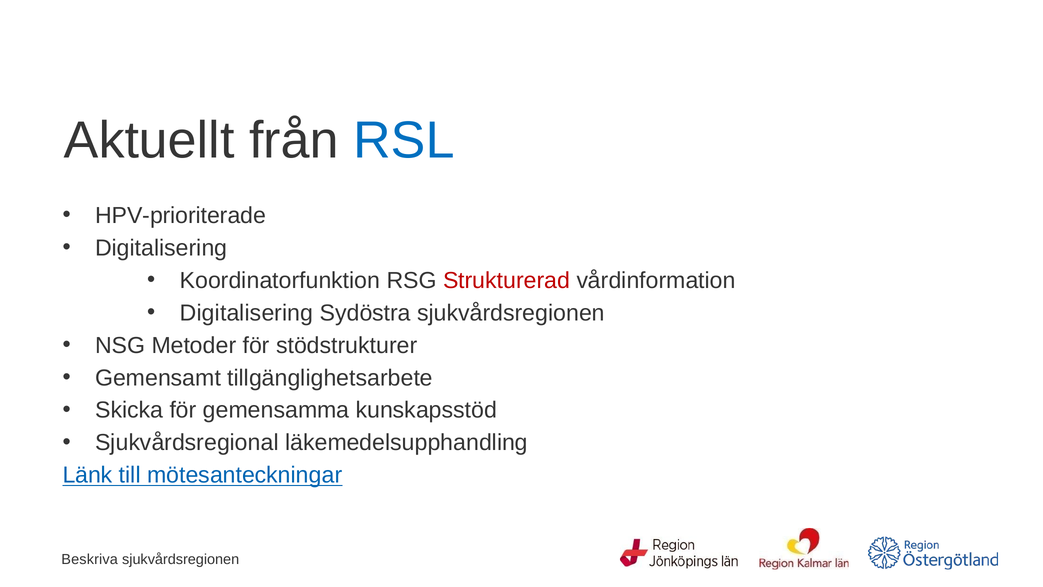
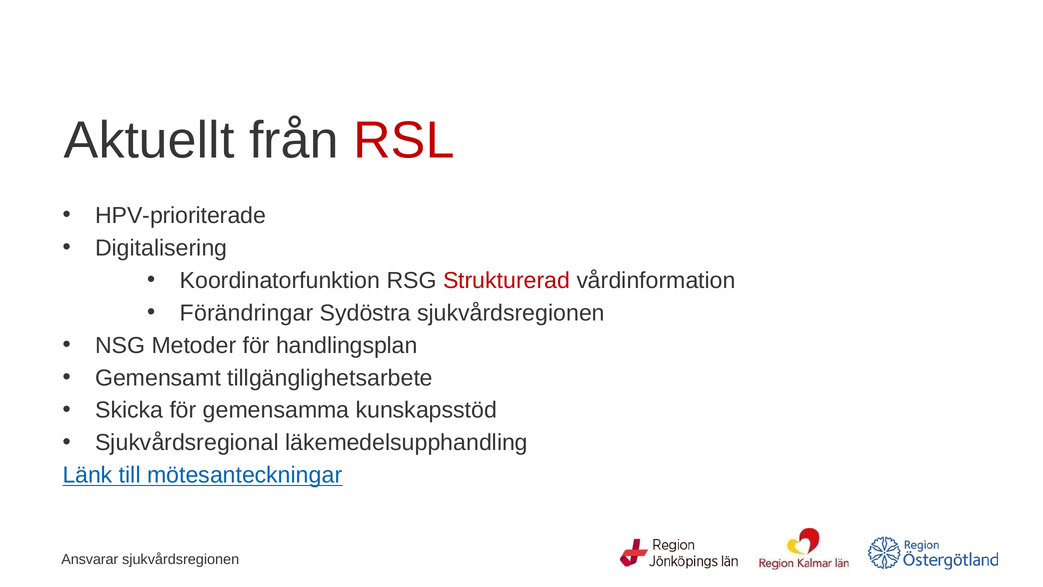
RSL colour: blue -> red
Digitalisering at (247, 313): Digitalisering -> Förändringar
stödstrukturer: stödstrukturer -> handlingsplan
Beskriva: Beskriva -> Ansvarar
